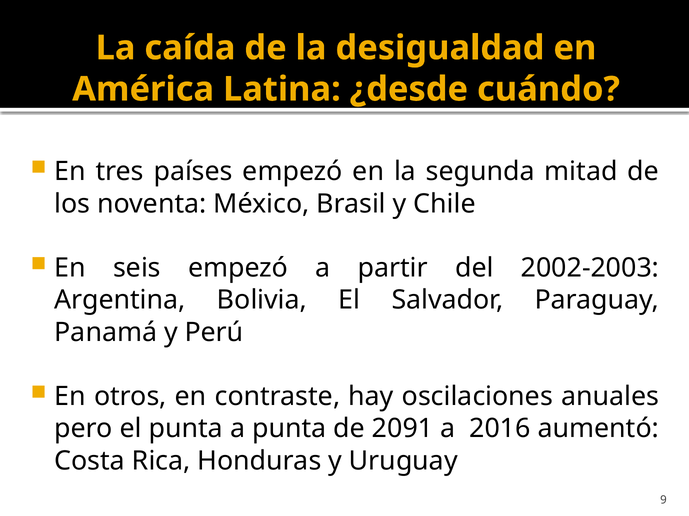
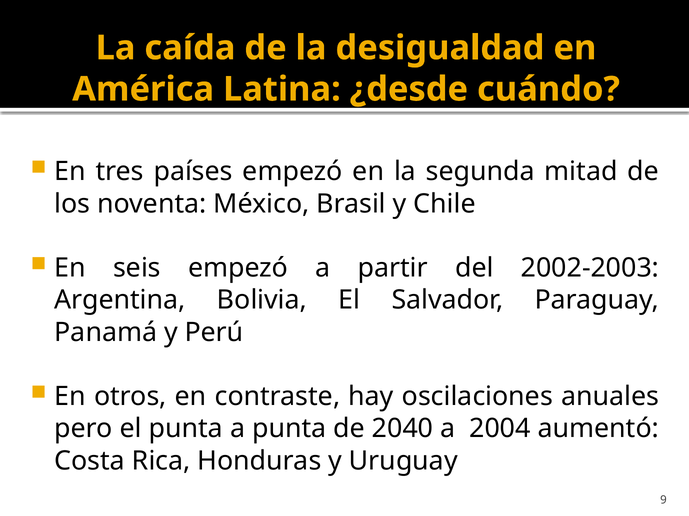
2091: 2091 -> 2040
2016: 2016 -> 2004
